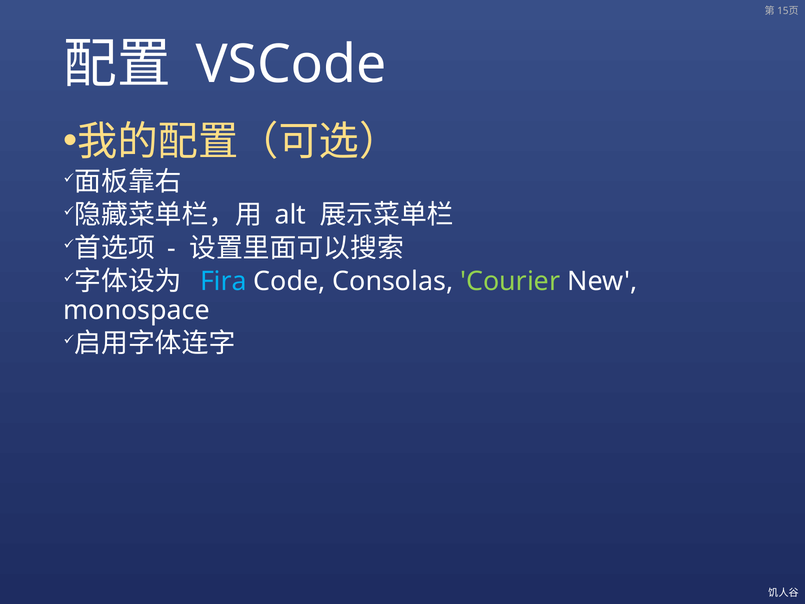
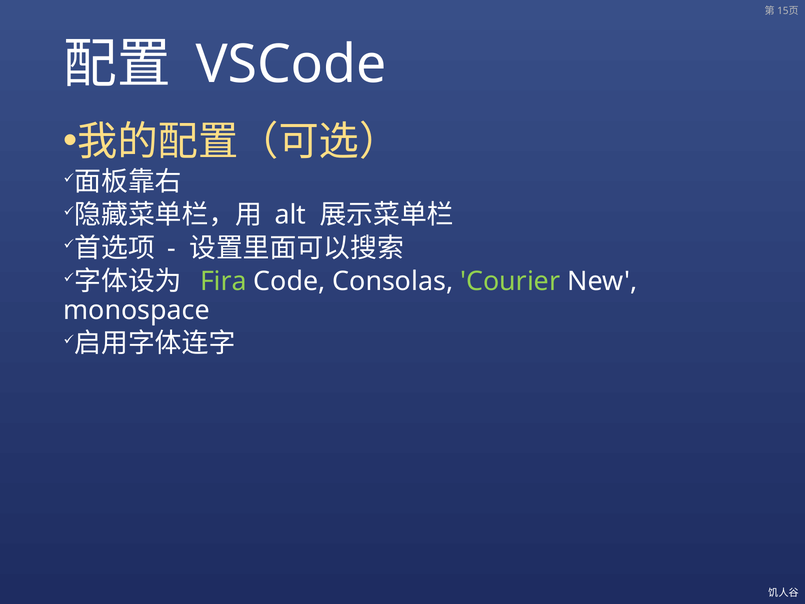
Fira colour: light blue -> light green
